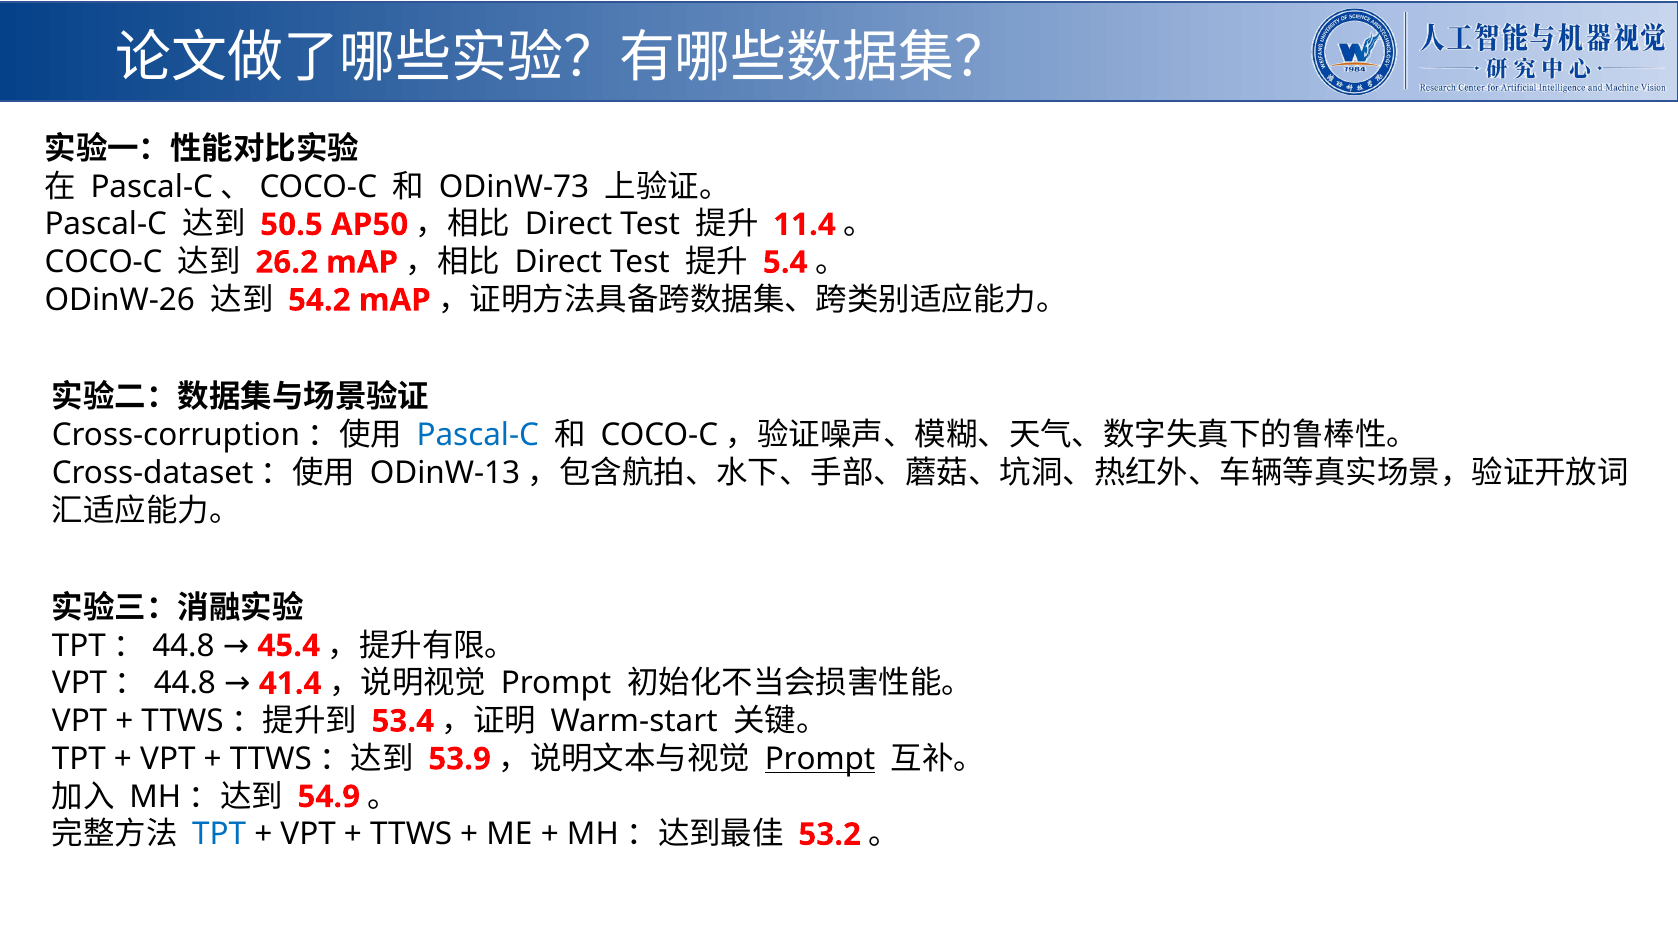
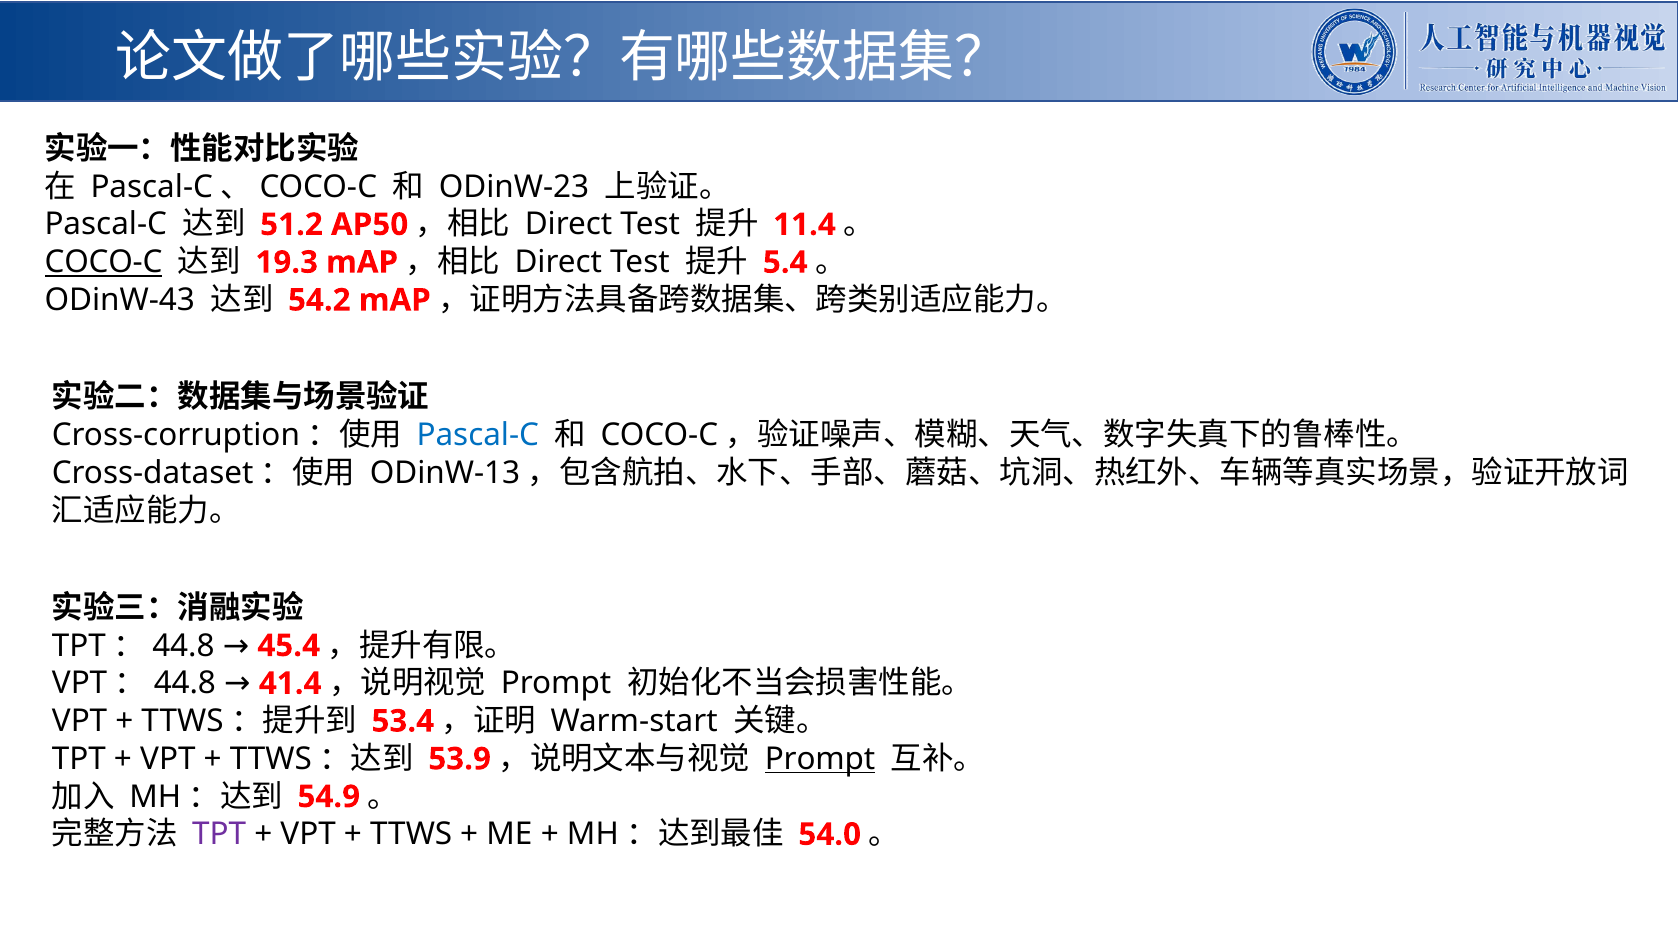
ODinW-73: ODinW-73 -> ODinW-23
50.5: 50.5 -> 51.2
COCO-C underline: none -> present
26.2: 26.2 -> 19.3
ODinW-26: ODinW-26 -> ODinW-43
TPT at (219, 834) colour: blue -> purple
53.2: 53.2 -> 54.0
